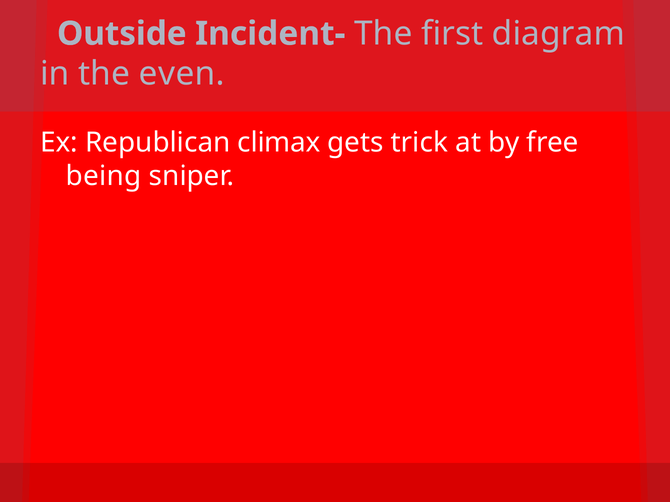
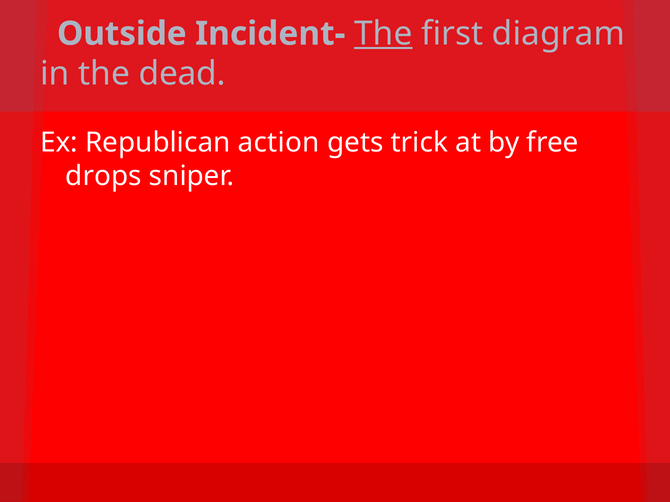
The at (383, 34) underline: none -> present
even: even -> dead
climax: climax -> action
being: being -> drops
